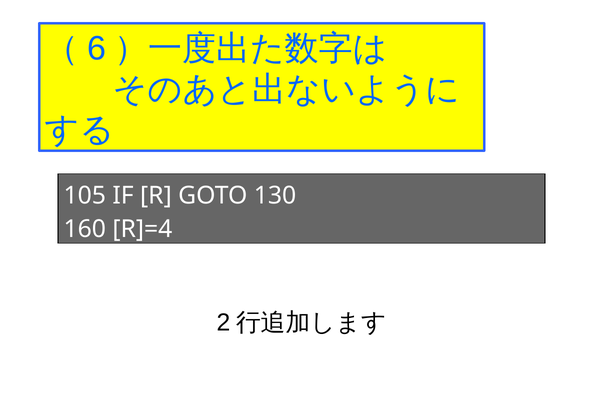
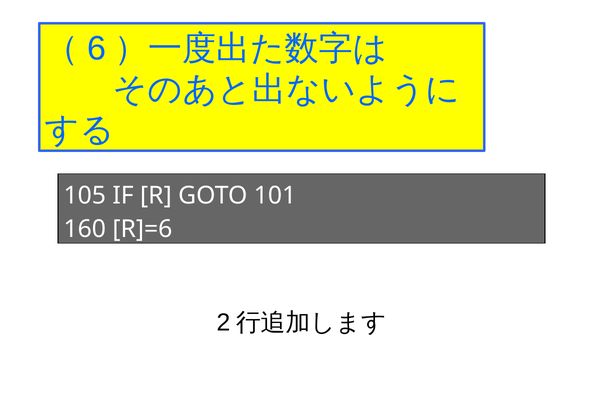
130: 130 -> 101
R]=4: R]=4 -> R]=6
